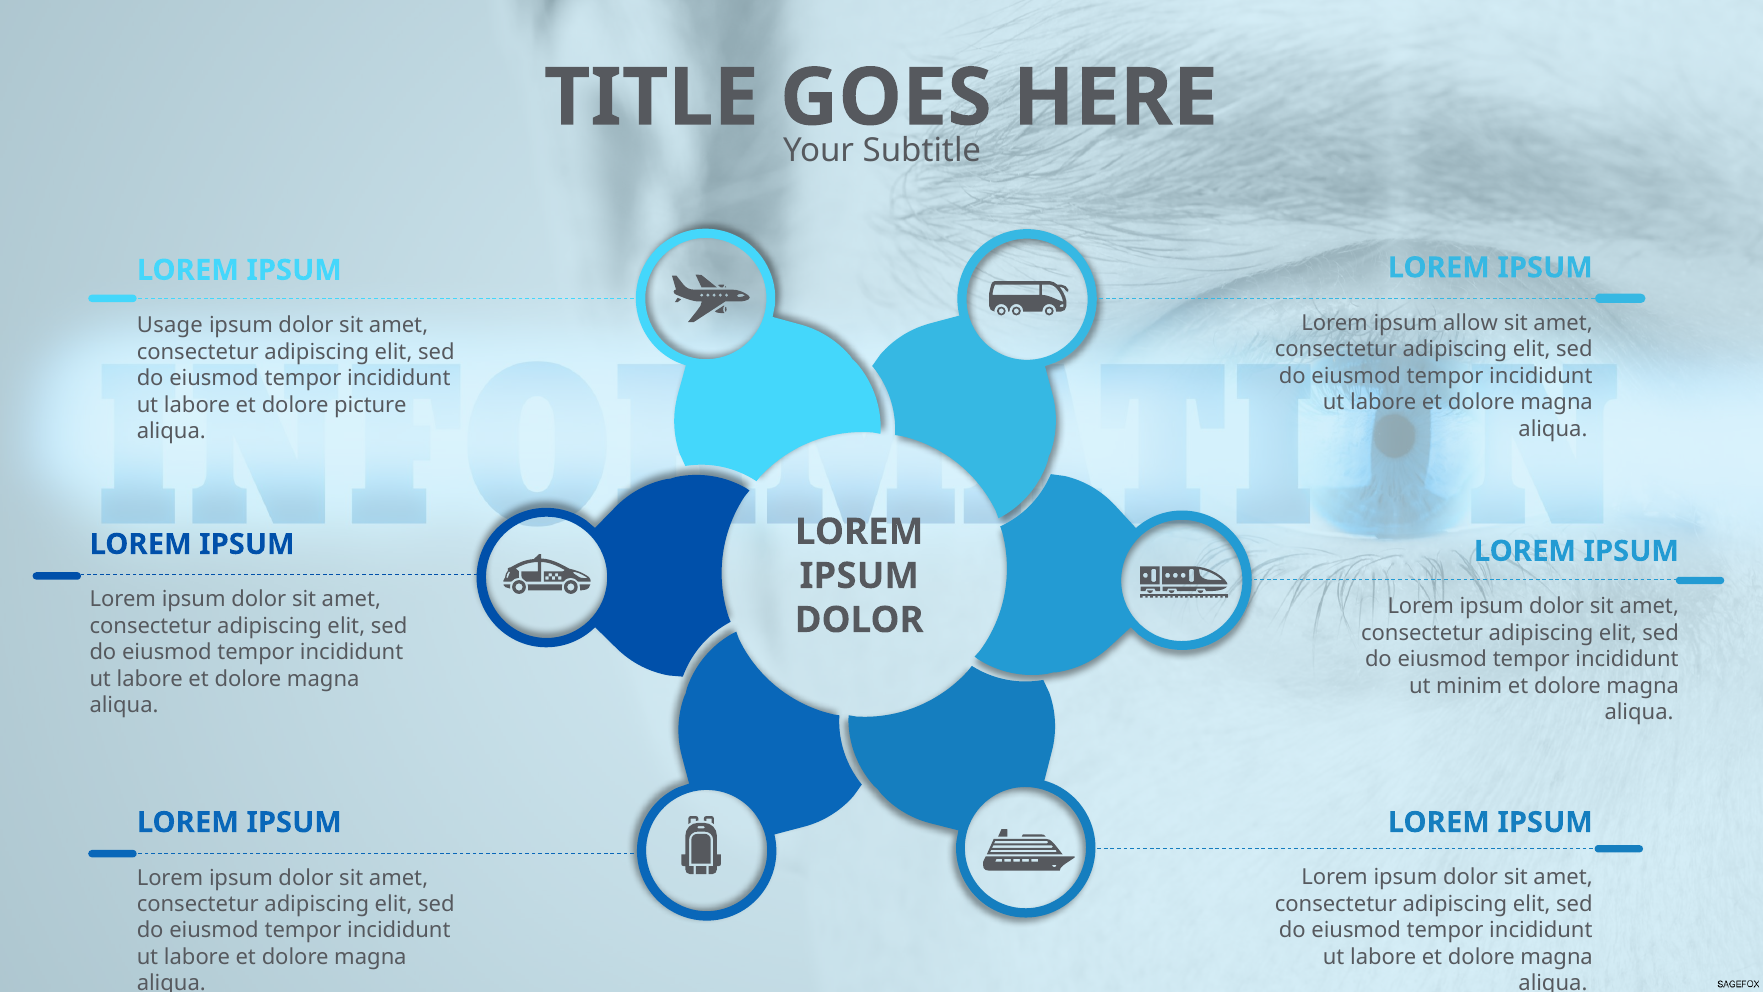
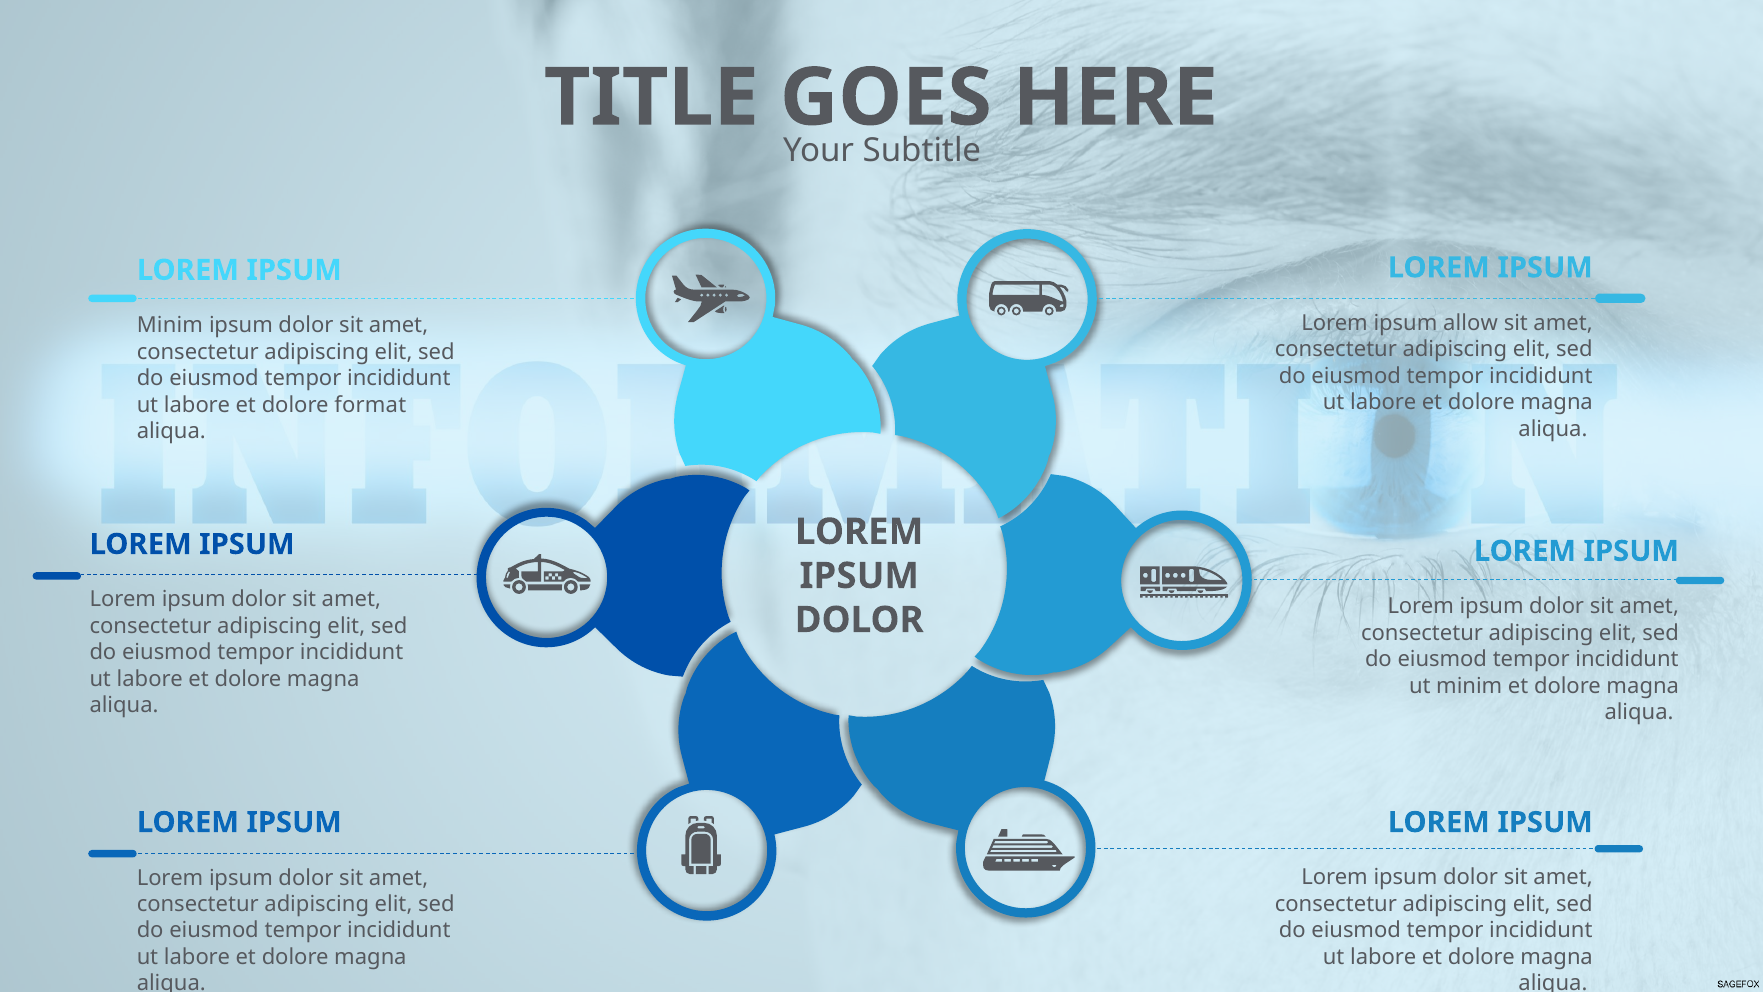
Usage at (170, 325): Usage -> Minim
picture: picture -> format
